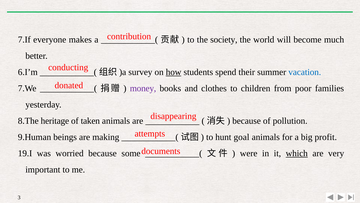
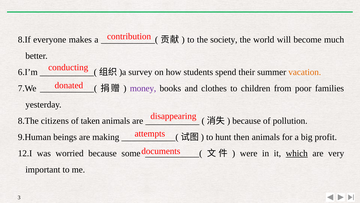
7.If: 7.If -> 8.If
how underline: present -> none
vacation colour: blue -> orange
heritage: heritage -> citizens
goal: goal -> then
19.I: 19.I -> 12.I
